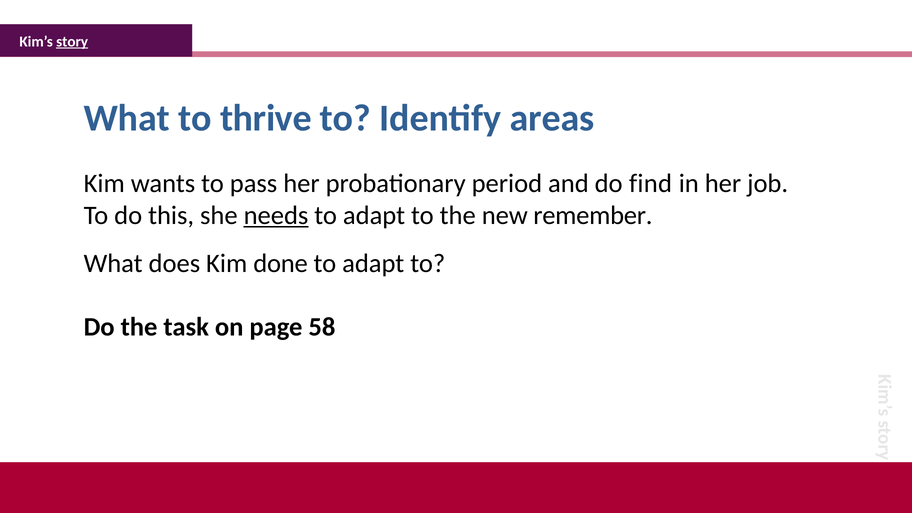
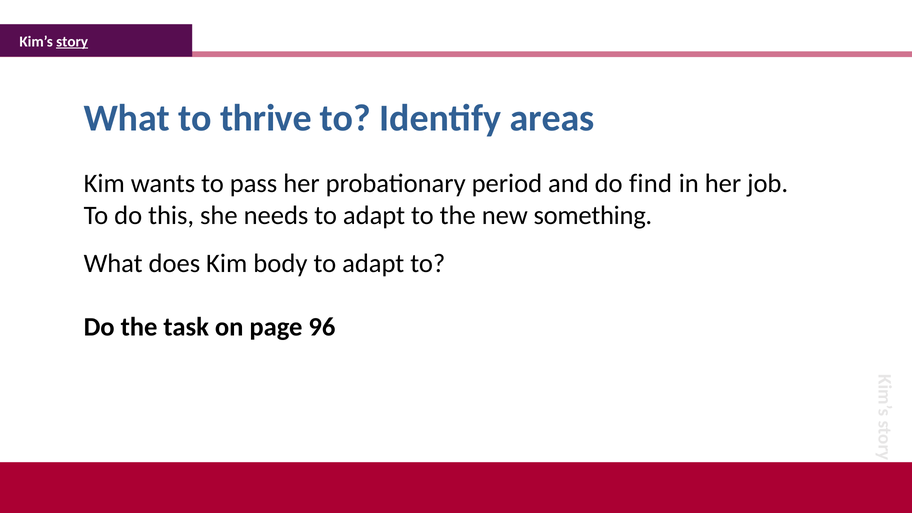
needs underline: present -> none
remember: remember -> something
done: done -> body
58: 58 -> 96
